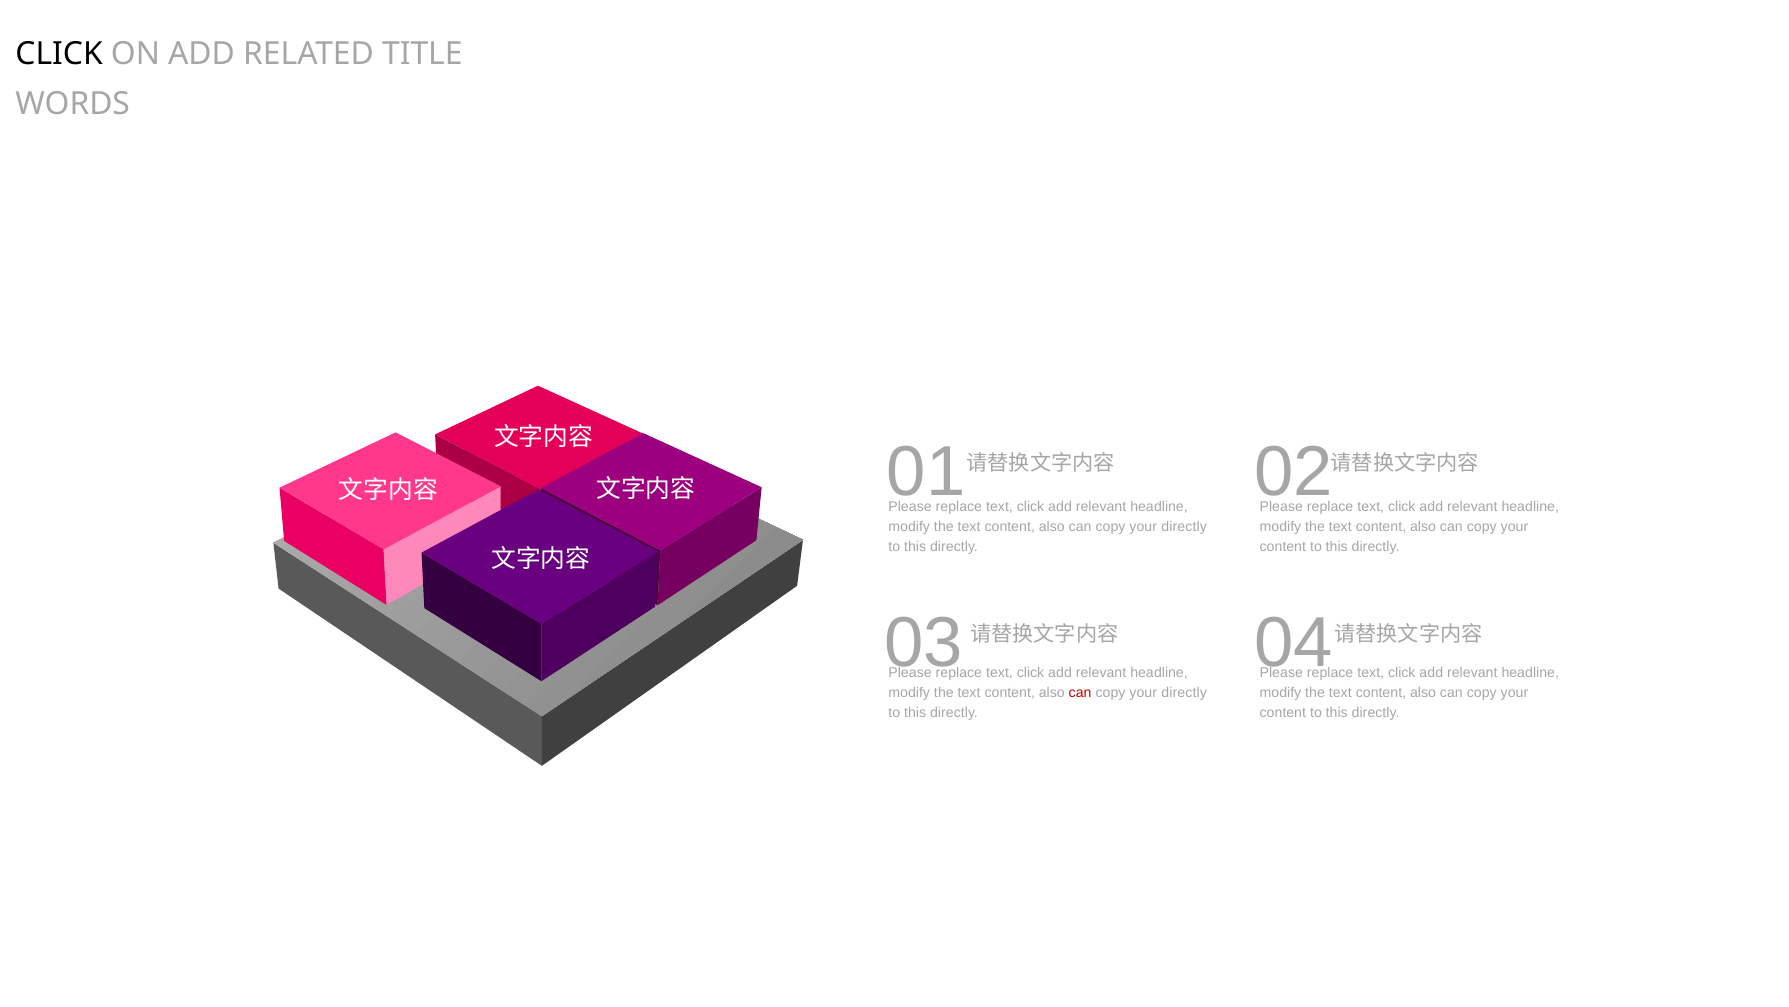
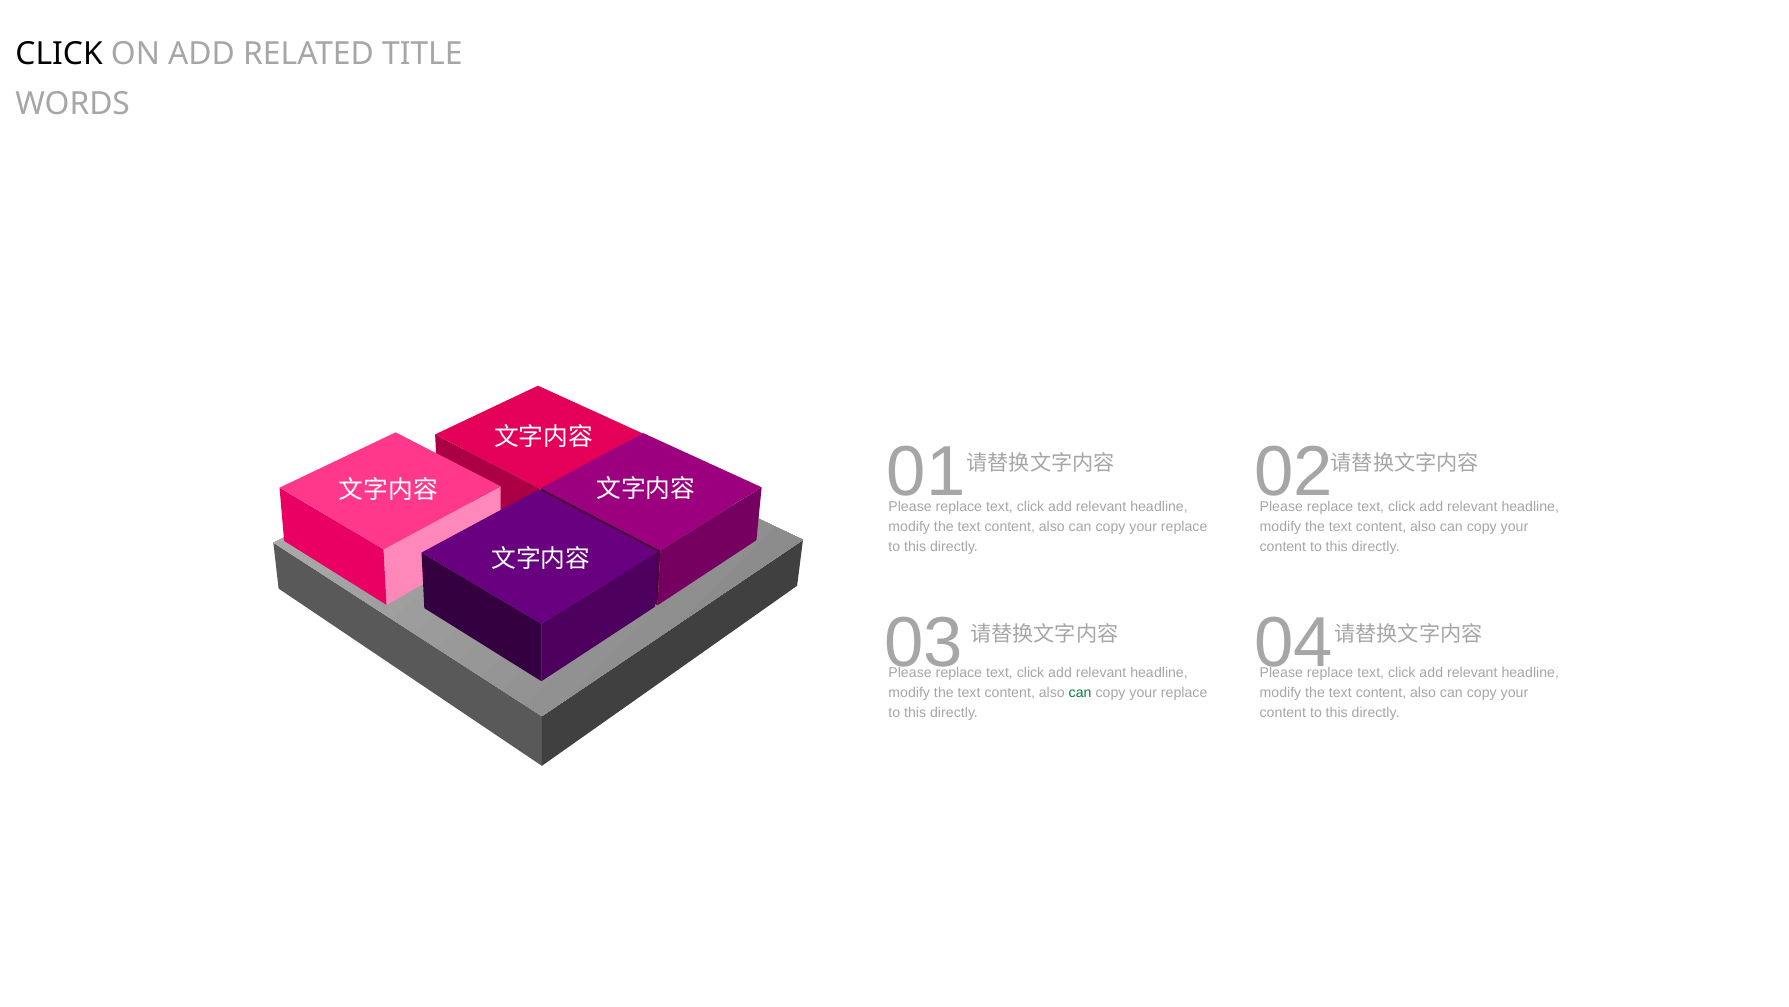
directly at (1184, 526): directly -> replace
can at (1080, 692) colour: red -> green
directly at (1184, 692): directly -> replace
